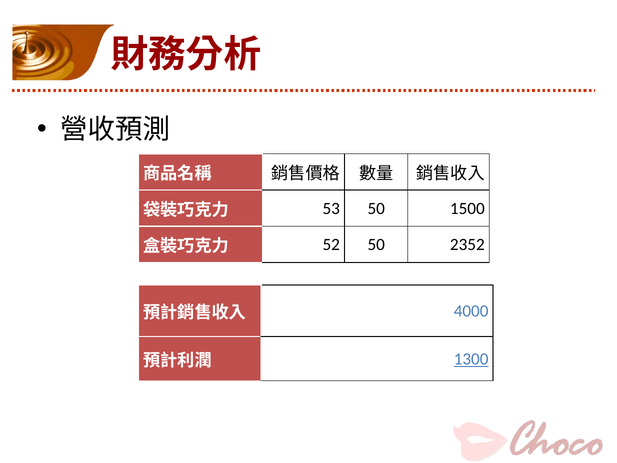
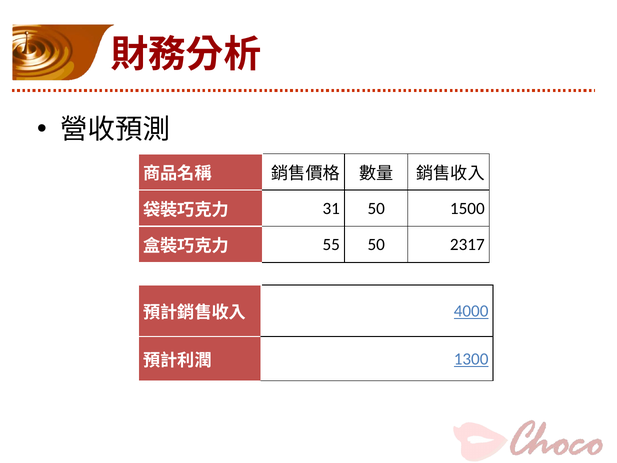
53: 53 -> 31
52: 52 -> 55
2352: 2352 -> 2317
4000 underline: none -> present
